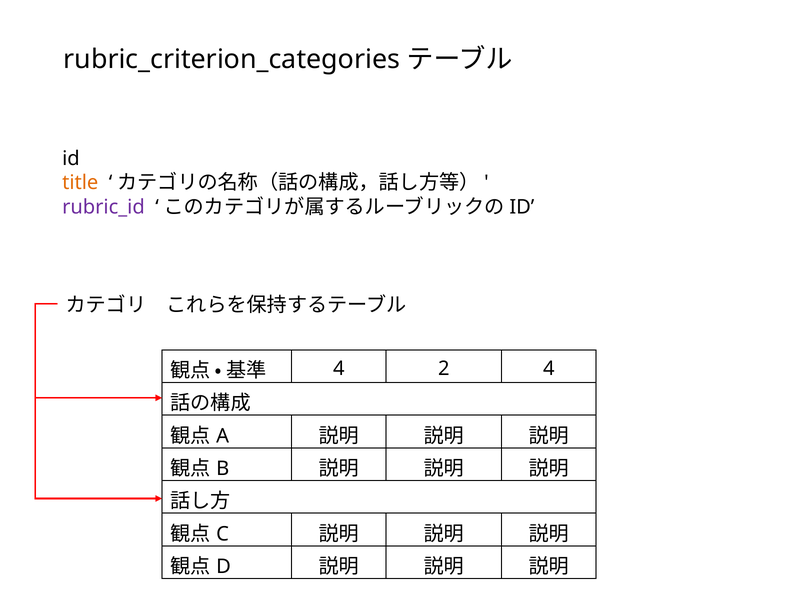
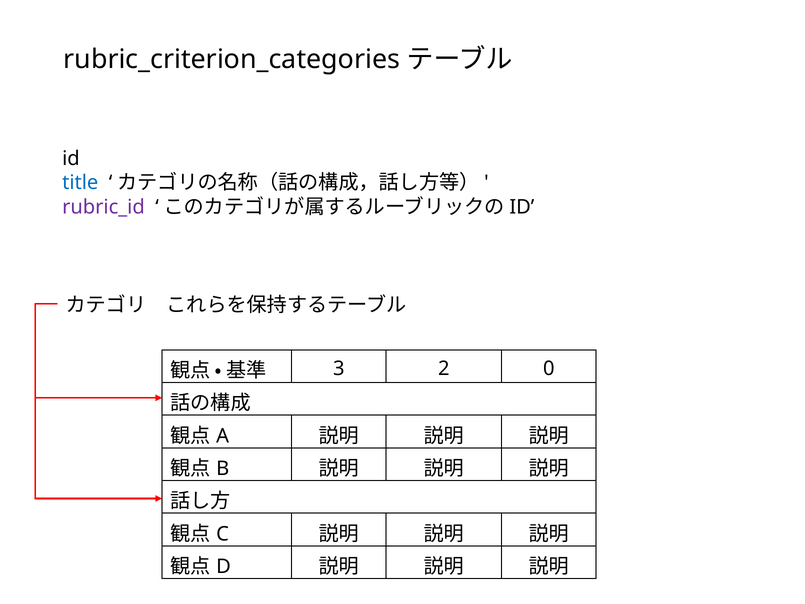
title colour: orange -> blue
4 at (339, 369): 4 -> 3
2 4: 4 -> 0
